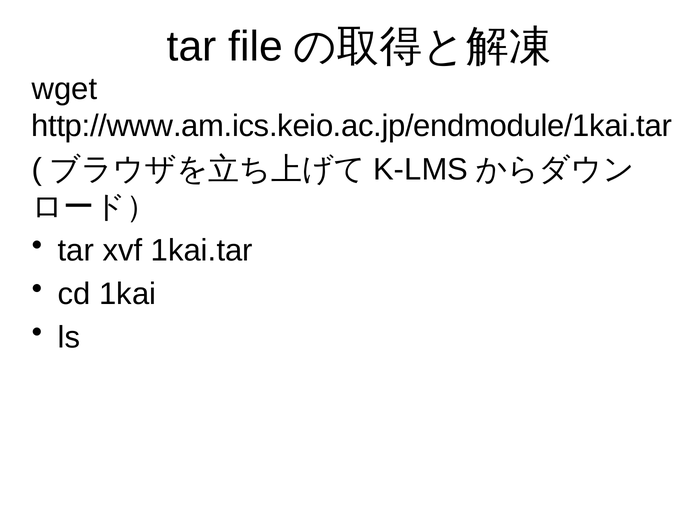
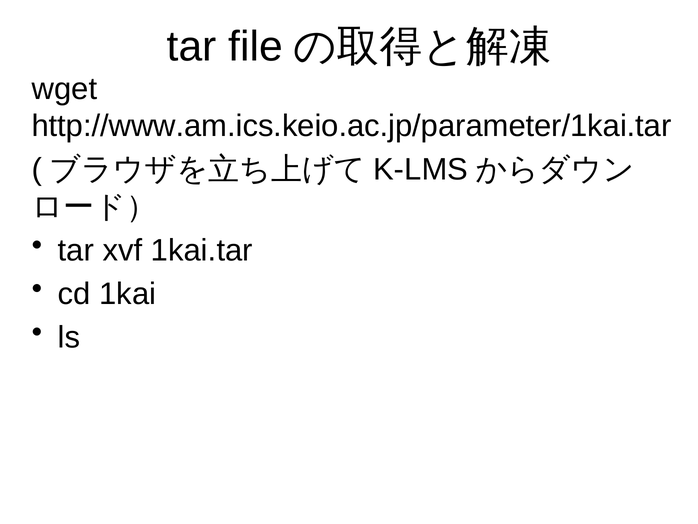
http://www.am.ics.keio.ac.jp/endmodule/1kai.tar: http://www.am.ics.keio.ac.jp/endmodule/1kai.tar -> http://www.am.ics.keio.ac.jp/parameter/1kai.tar
